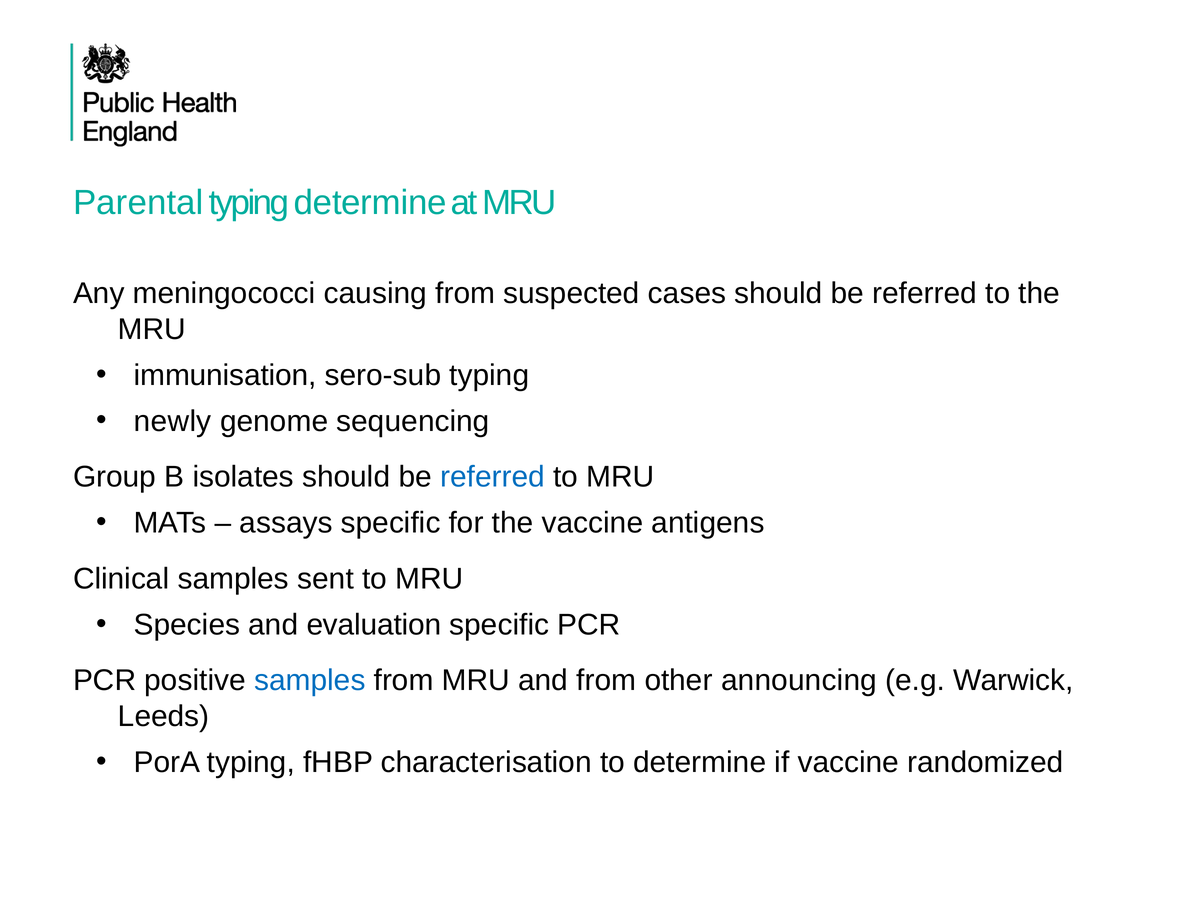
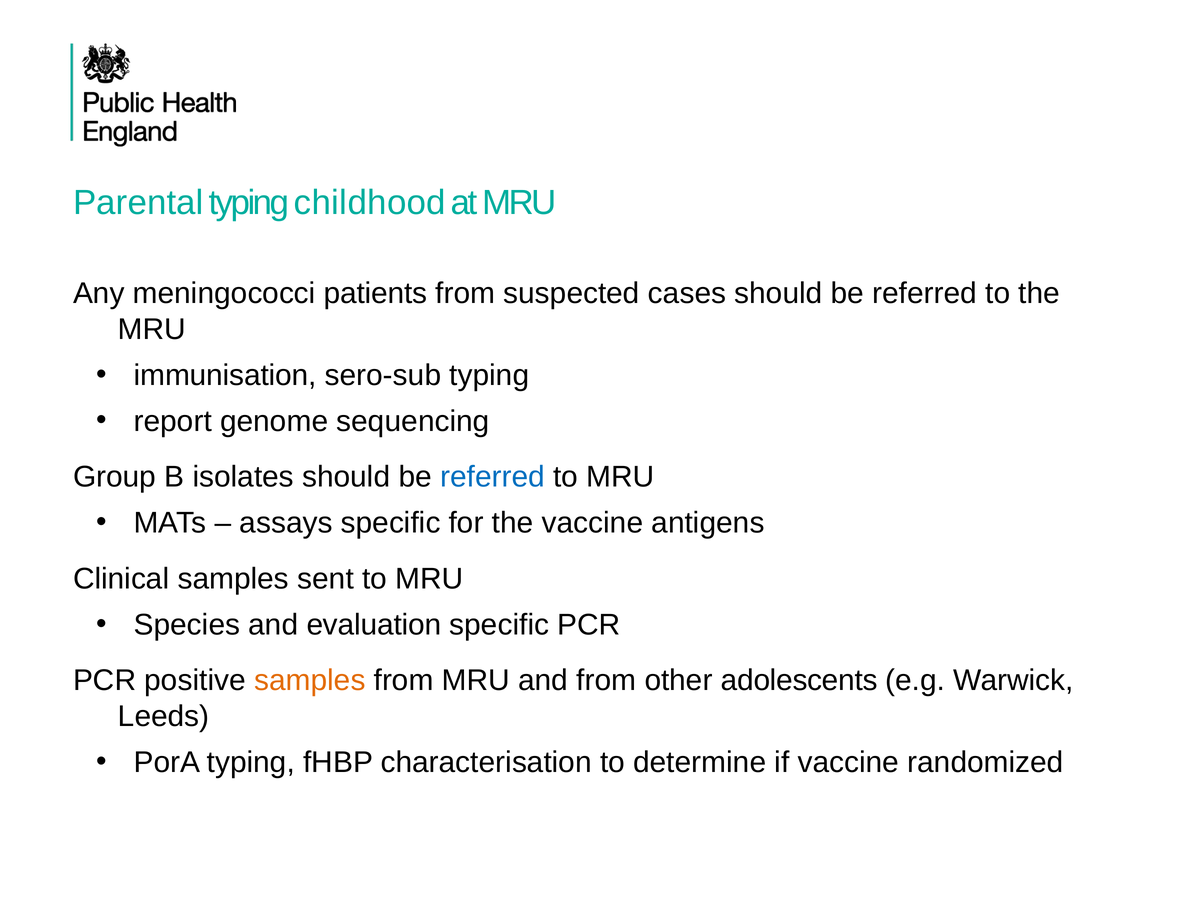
typing determine: determine -> childhood
causing: causing -> patients
newly: newly -> report
samples at (310, 680) colour: blue -> orange
announcing: announcing -> adolescents
